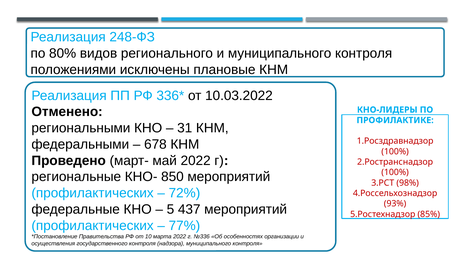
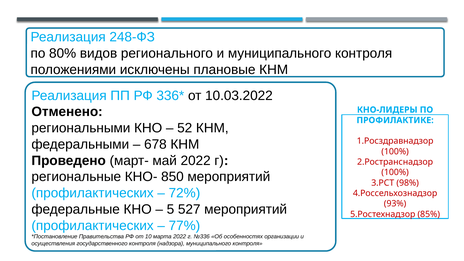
31: 31 -> 52
437: 437 -> 527
